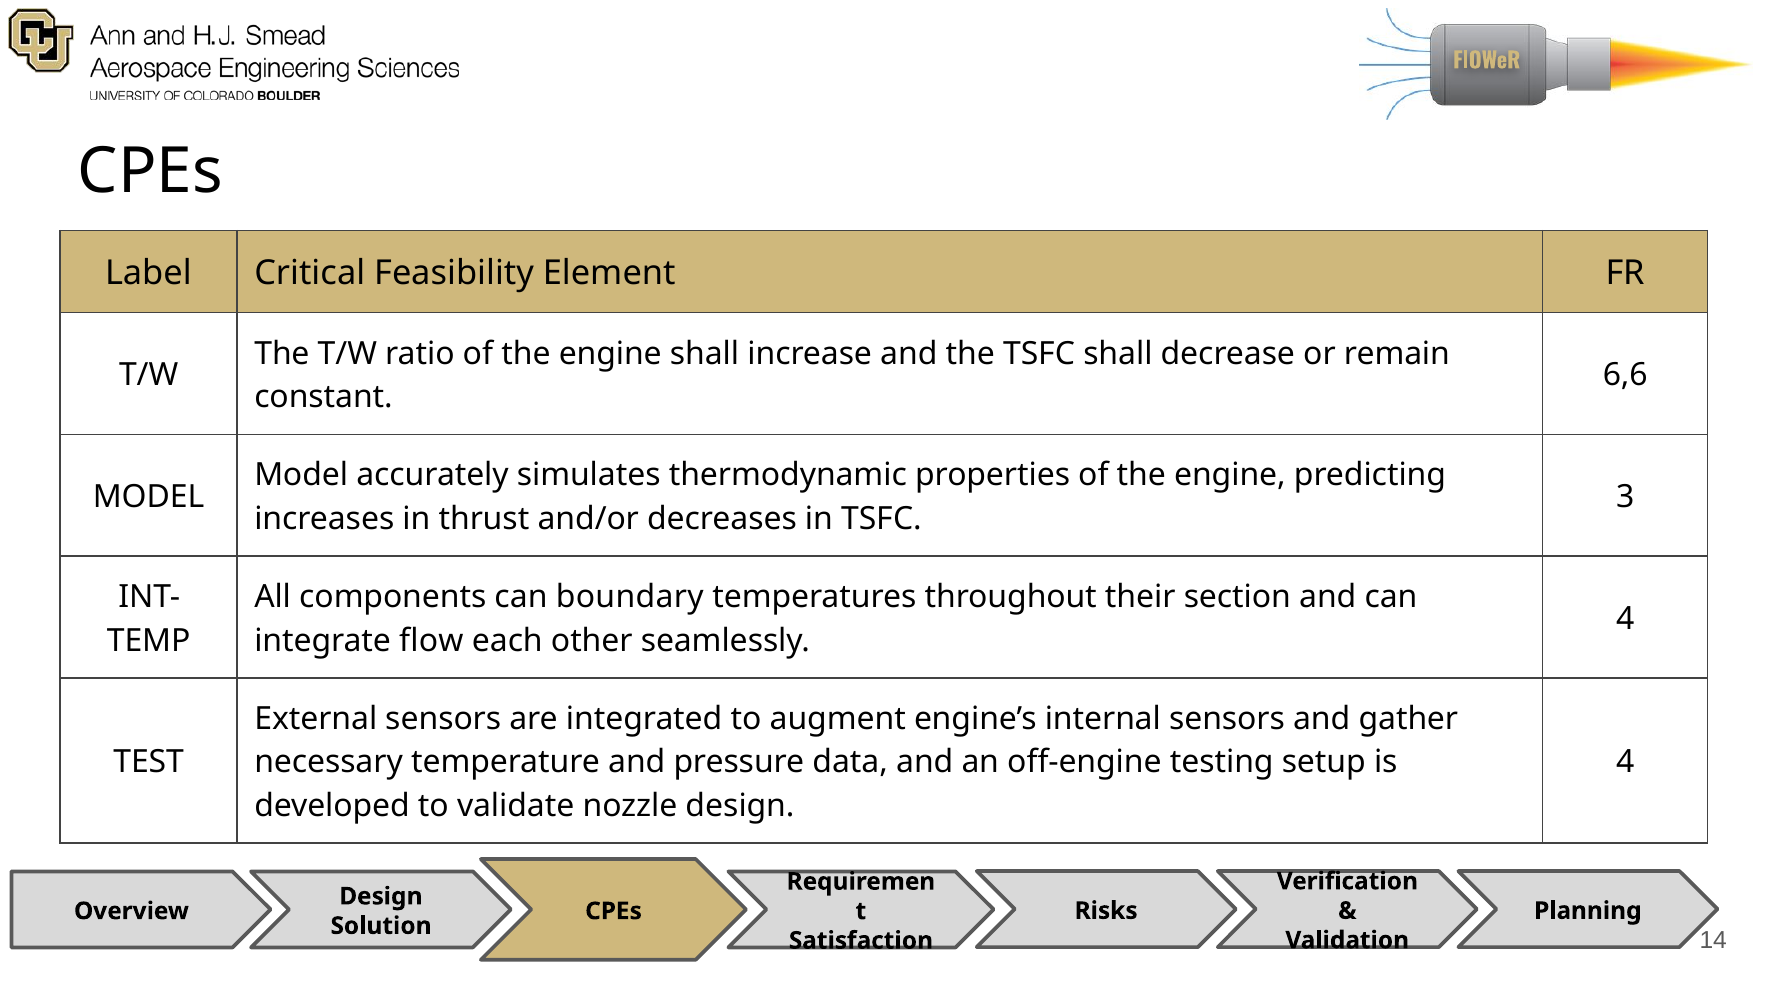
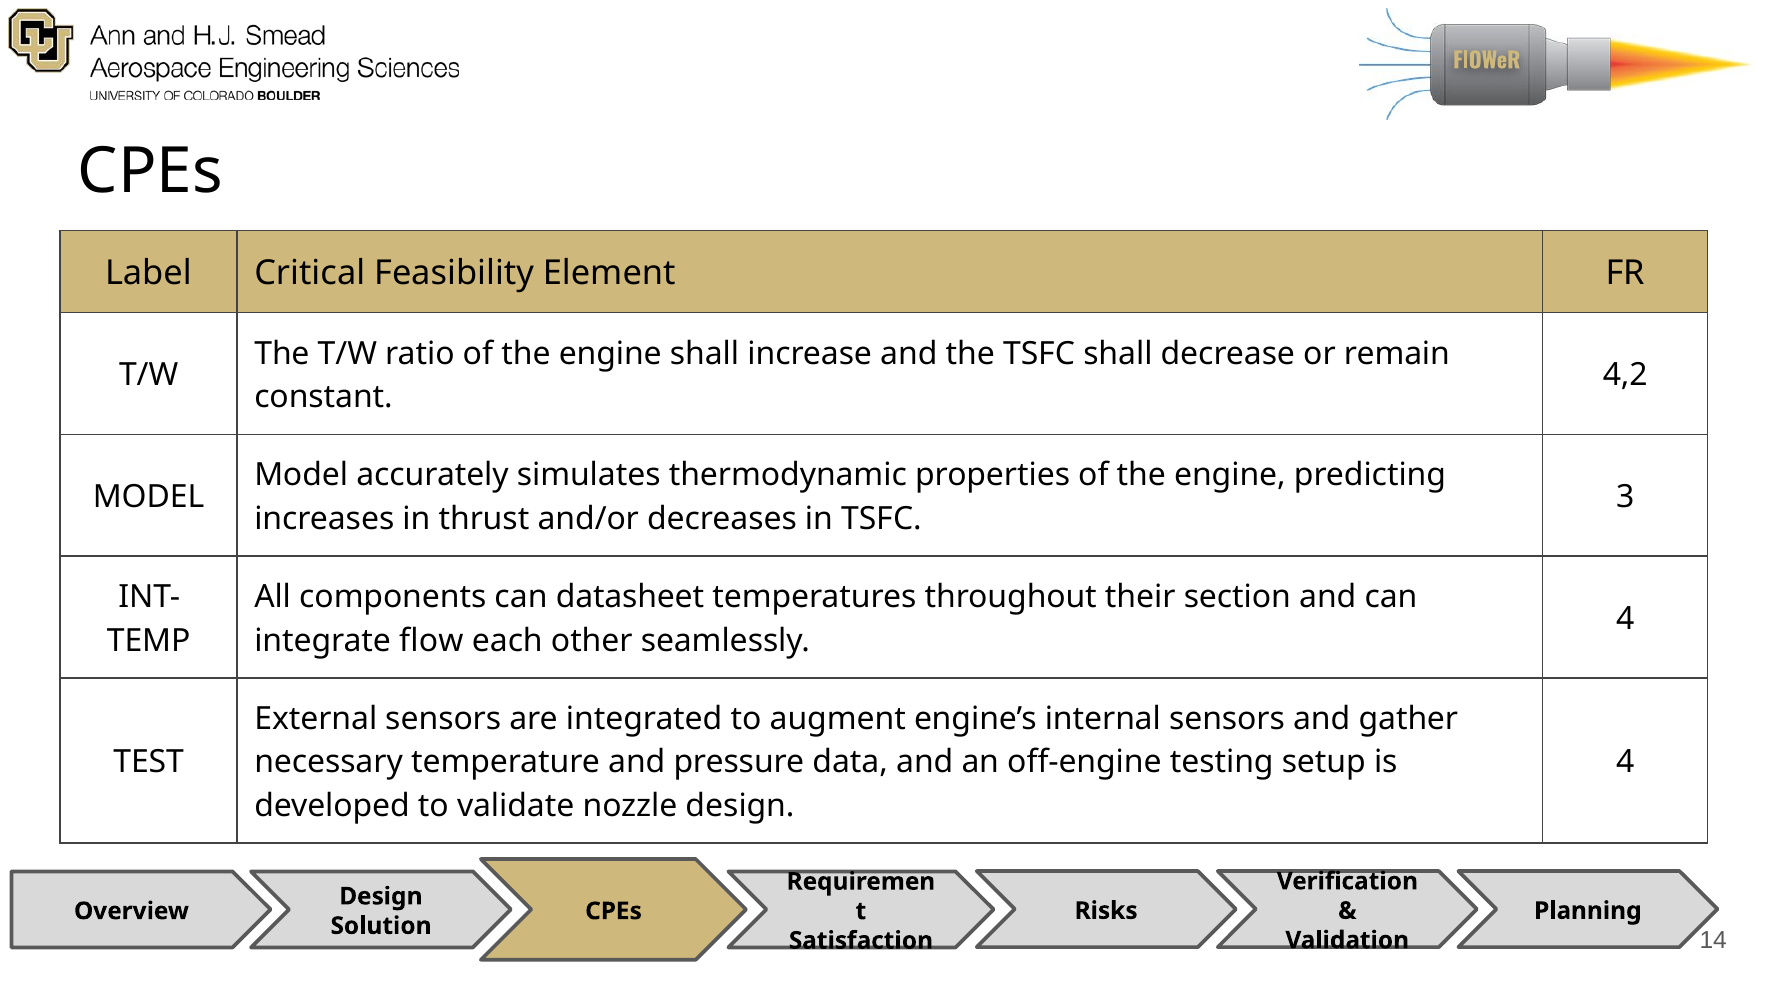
6,6: 6,6 -> 4,2
boundary: boundary -> datasheet
